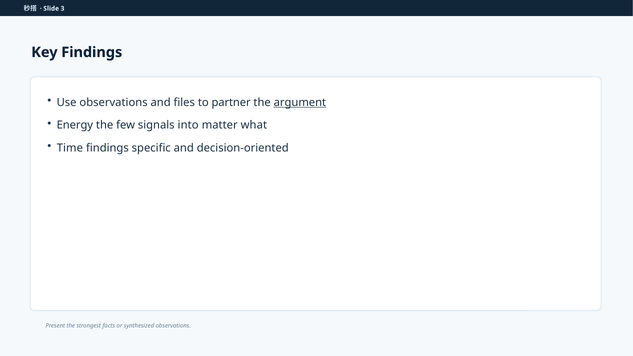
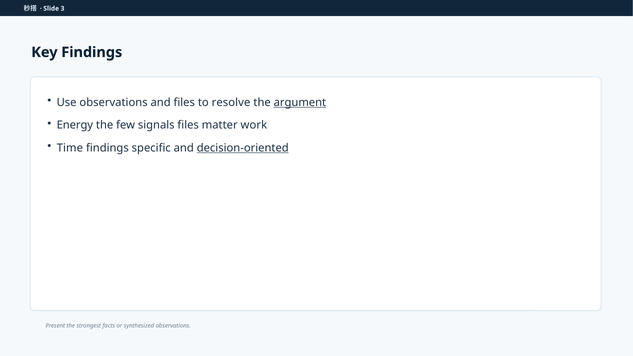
partner: partner -> resolve
signals into: into -> files
what: what -> work
decision-oriented underline: none -> present
